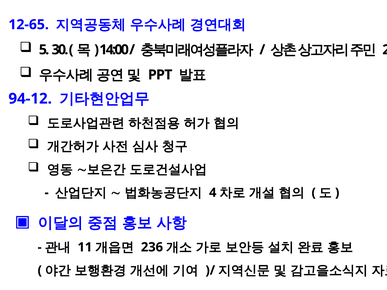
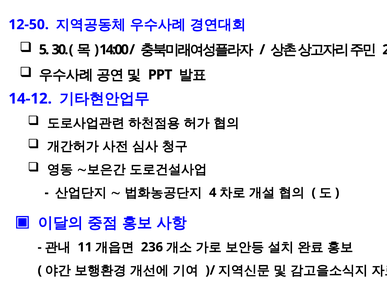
12-65: 12-65 -> 12-50
94-12: 94-12 -> 14-12
